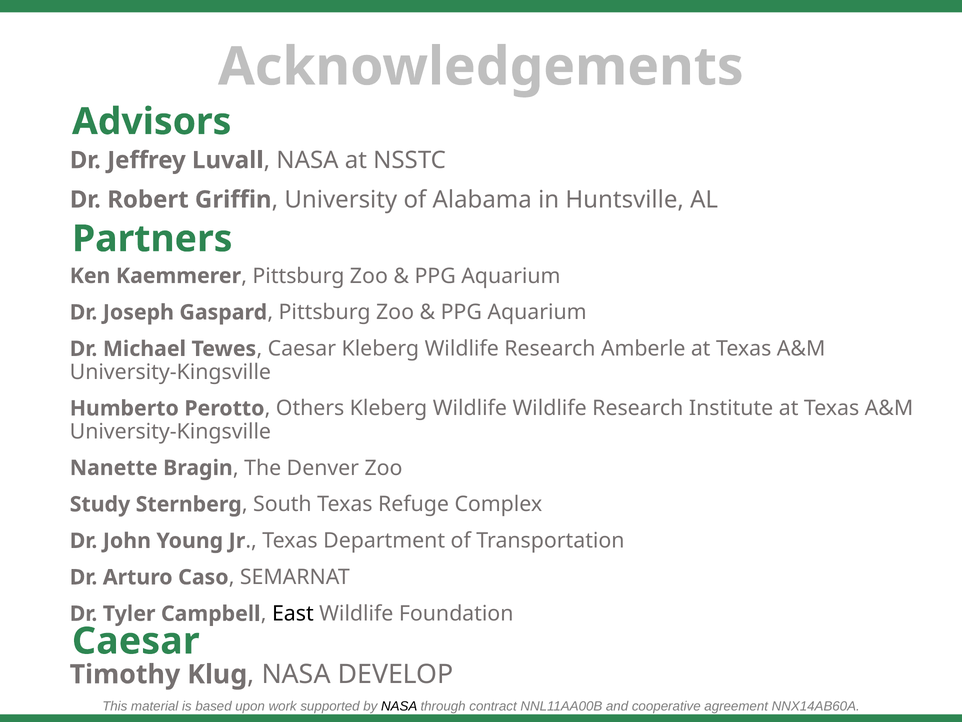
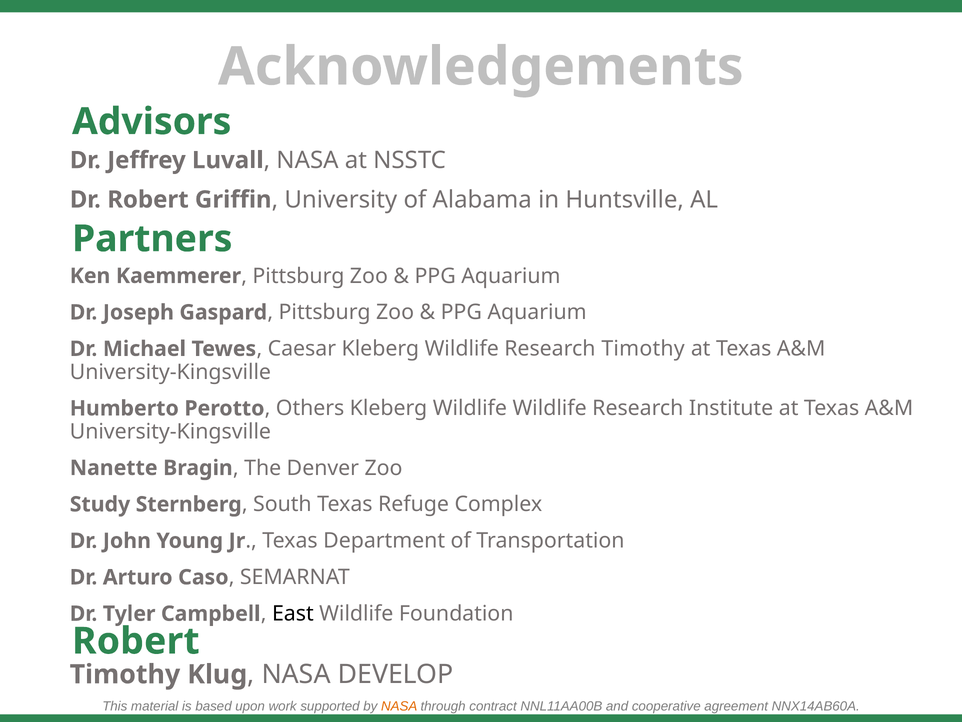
Research Amberle: Amberle -> Timothy
Caesar at (136, 641): Caesar -> Robert
NASA at (399, 706) colour: black -> orange
